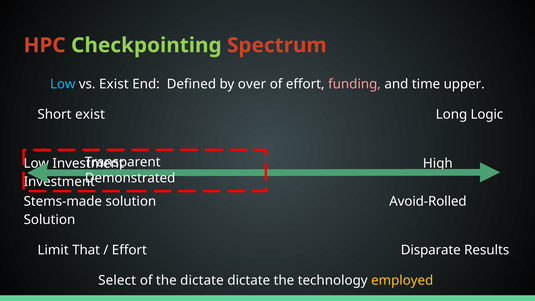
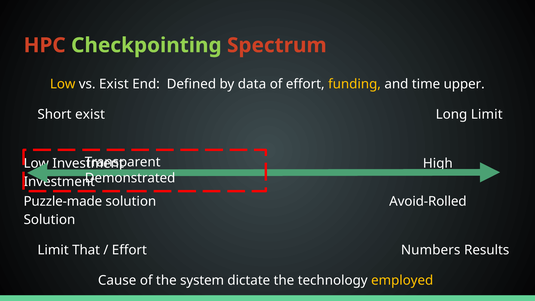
Low at (63, 84) colour: light blue -> yellow
over: over -> data
funding colour: pink -> yellow
Long Logic: Logic -> Limit
Stems-made: Stems-made -> Puzzle-made
Disparate: Disparate -> Numbers
Select: Select -> Cause
the dictate: dictate -> system
